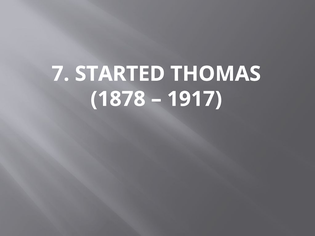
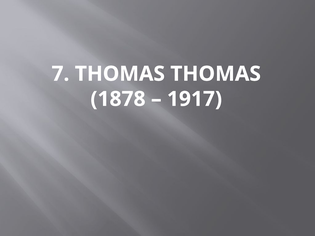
7 STARTED: STARTED -> THOMAS
